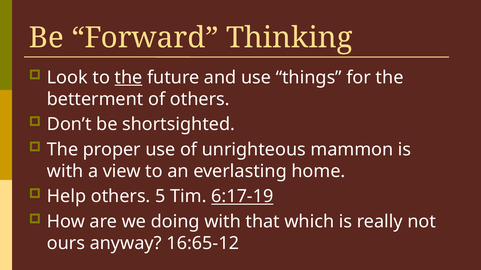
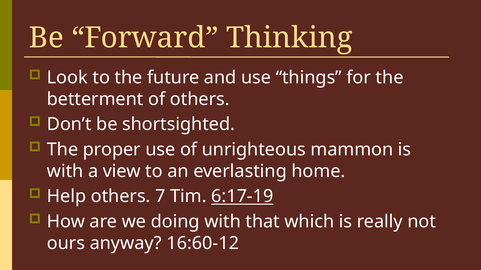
the at (128, 78) underline: present -> none
5: 5 -> 7
16:65-12: 16:65-12 -> 16:60-12
